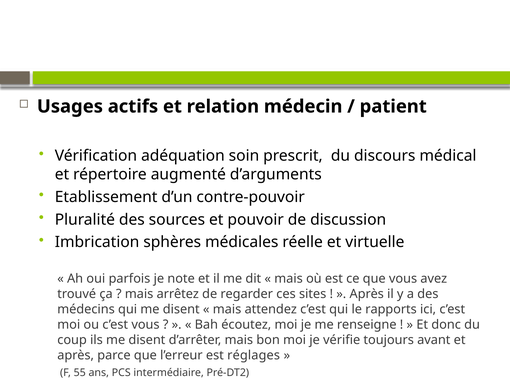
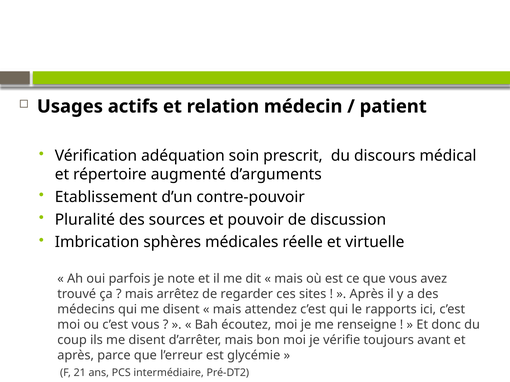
réglages: réglages -> glycémie
55: 55 -> 21
